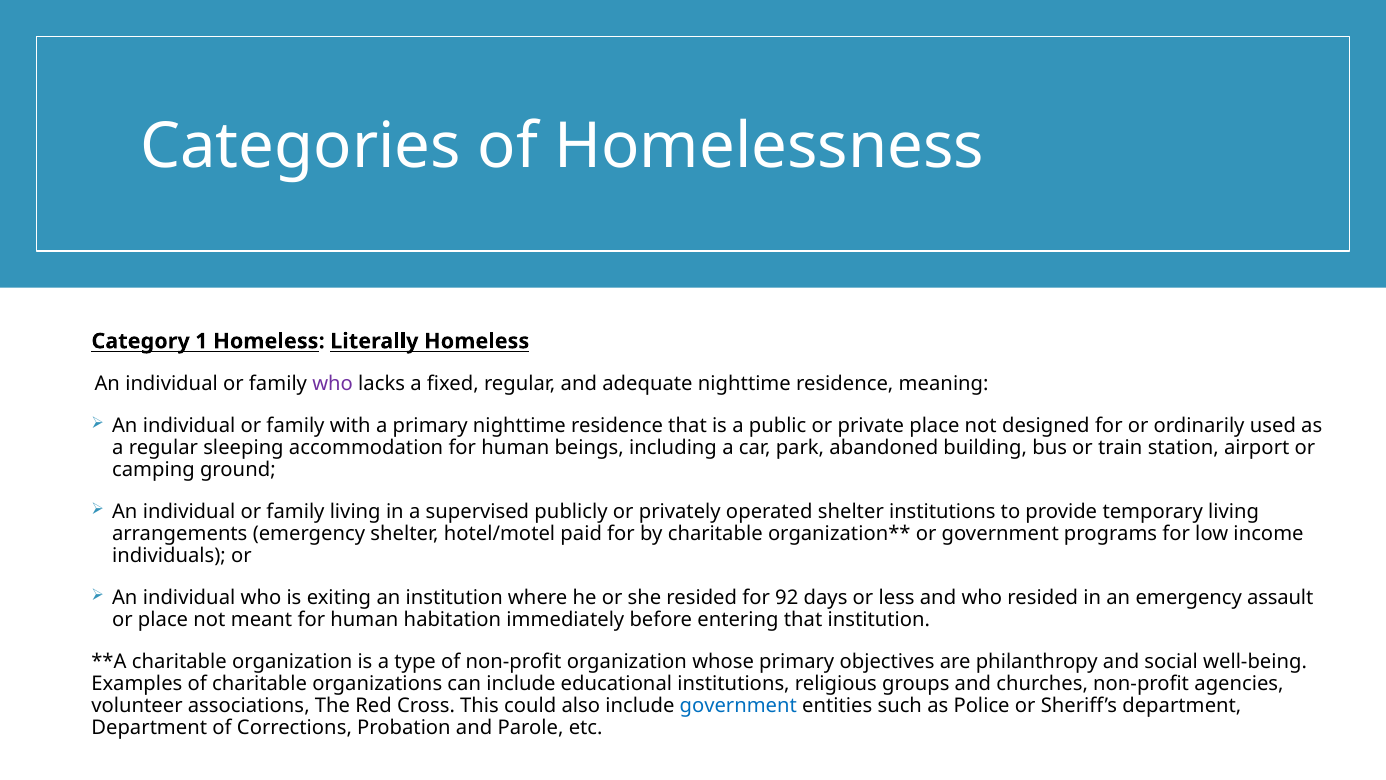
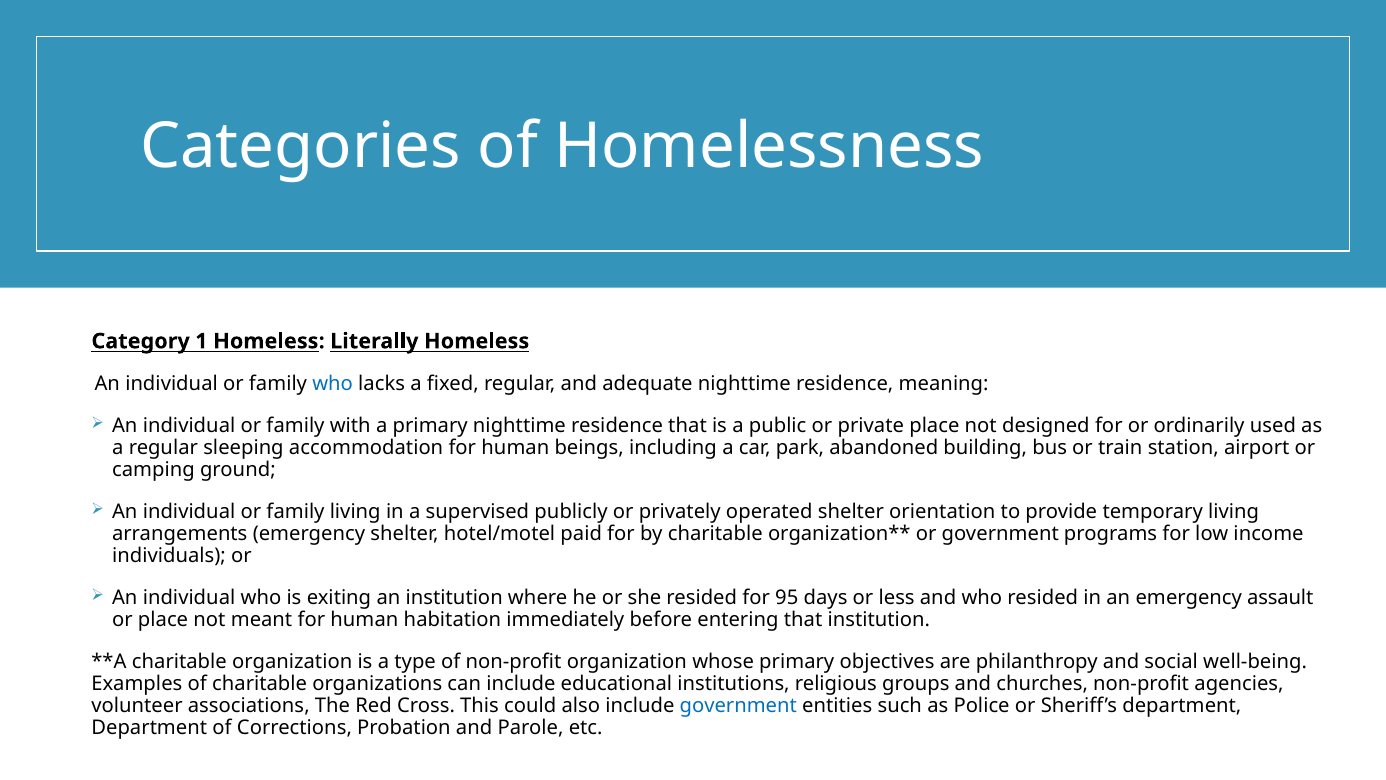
who at (333, 384) colour: purple -> blue
shelter institutions: institutions -> orientation
92: 92 -> 95
